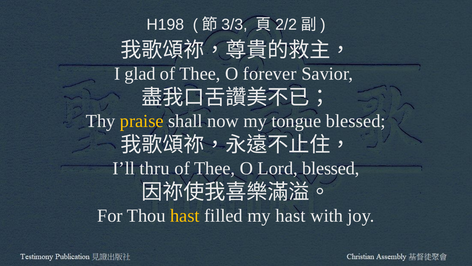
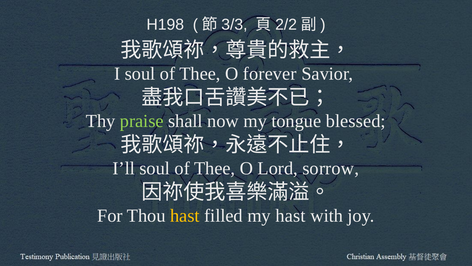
I glad: glad -> soul
praise colour: yellow -> light green
I’ll thru: thru -> soul
Lord blessed: blessed -> sorrow
